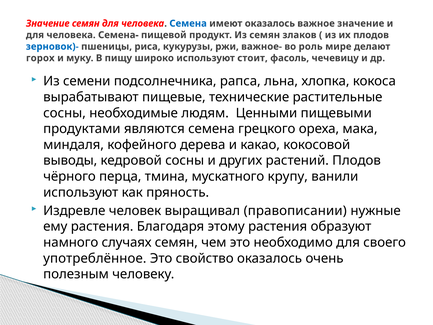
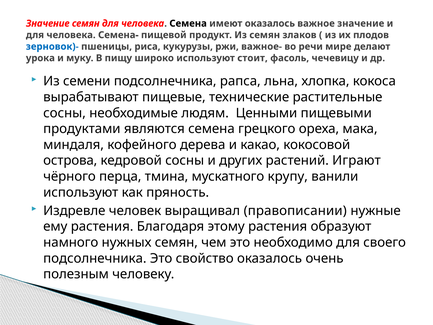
Семена at (188, 23) colour: blue -> black
роль: роль -> речи
горох: горох -> урока
выводы: выводы -> острова
растений Плодов: Плодов -> Играют
случаях: случаях -> нужных
употреблённое at (95, 258): употреблённое -> подсолнечника
